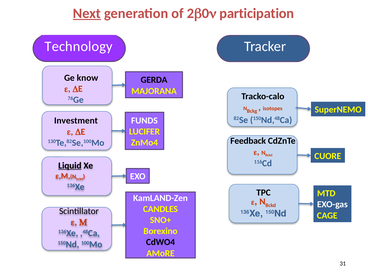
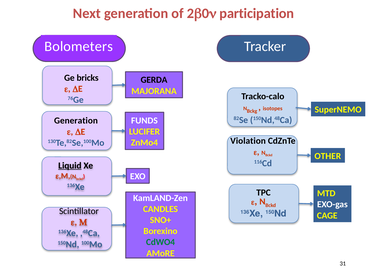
Next underline: present -> none
Technology: Technology -> Bolometers
know: know -> bricks
Investment at (76, 121): Investment -> Generation
Feedback: Feedback -> Violation
CUORE: CUORE -> OTHER
CdWO4 colour: black -> green
